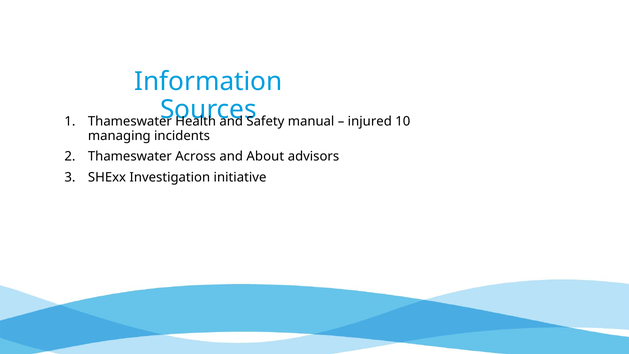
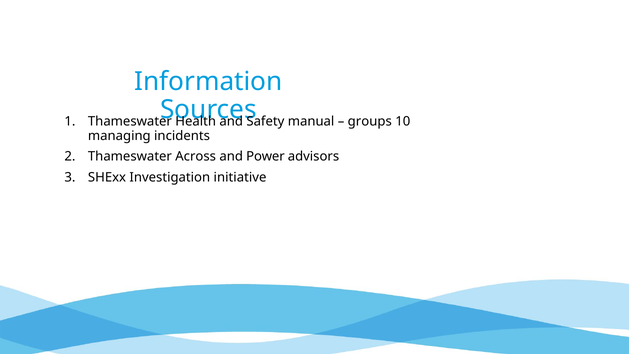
injured: injured -> groups
About: About -> Power
